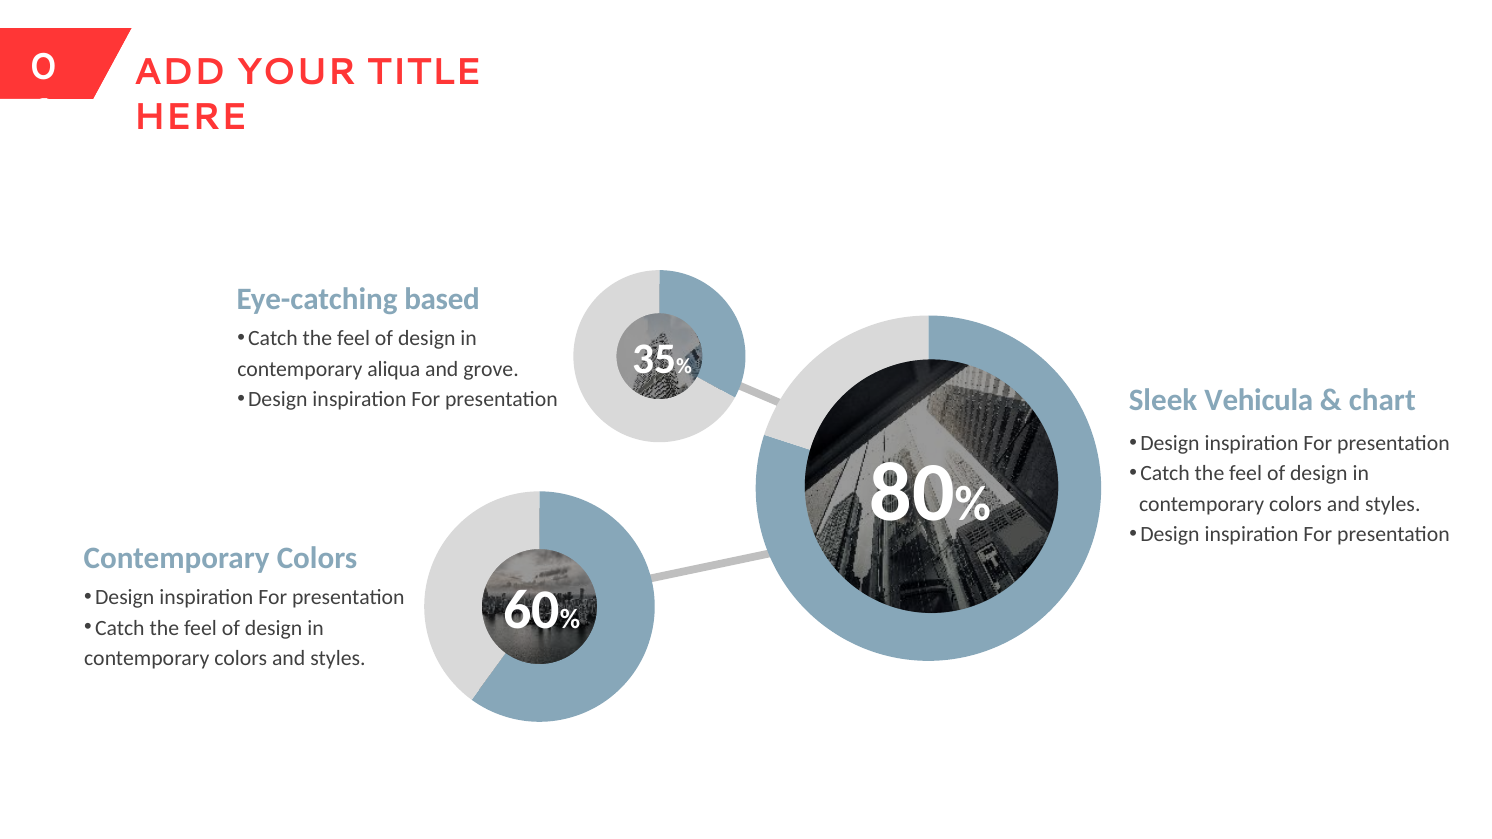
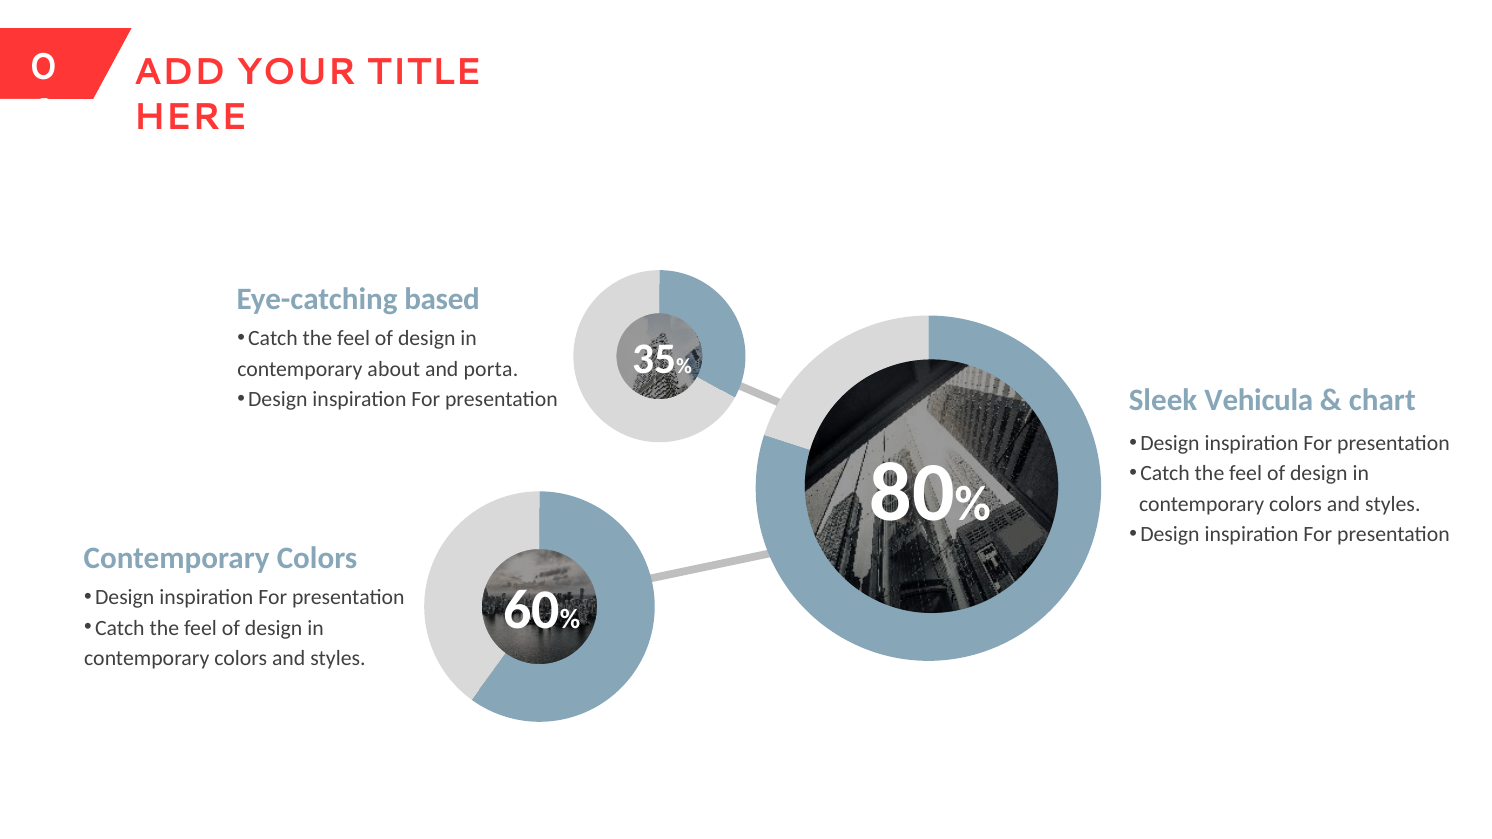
aliqua: aliqua -> about
grove: grove -> porta
